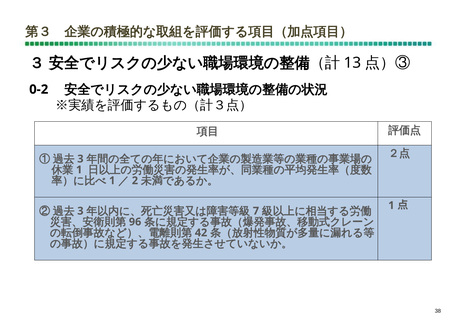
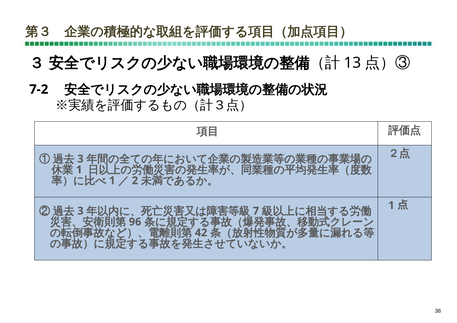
0-2: 0-2 -> 7-2
